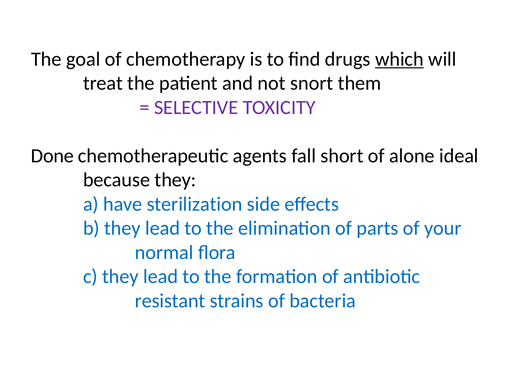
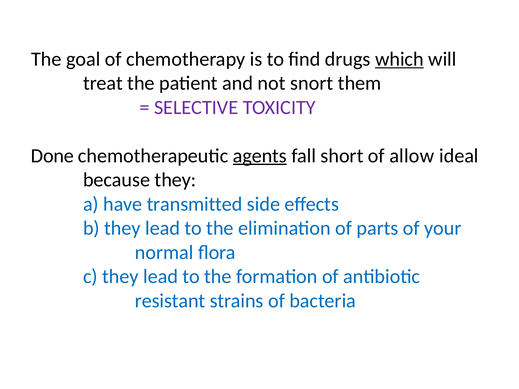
agents underline: none -> present
alone: alone -> allow
sterilization: sterilization -> transmitted
